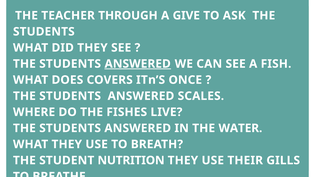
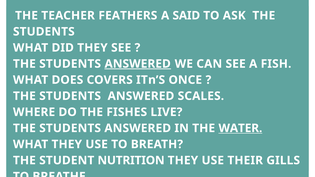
THROUGH: THROUGH -> FEATHERS
GIVE: GIVE -> SAID
WATER underline: none -> present
